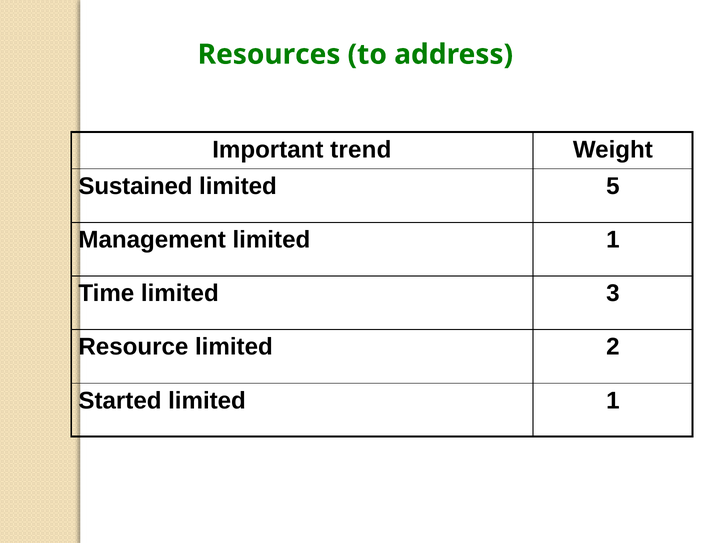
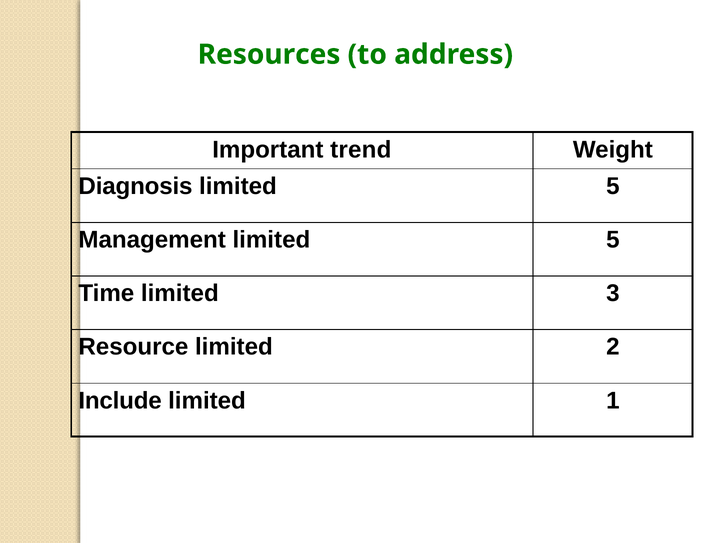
Sustained: Sustained -> Diagnosis
Management limited 1: 1 -> 5
Started: Started -> Include
